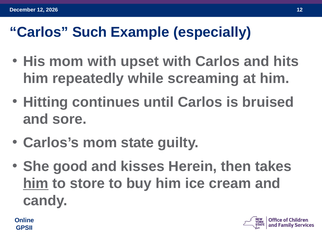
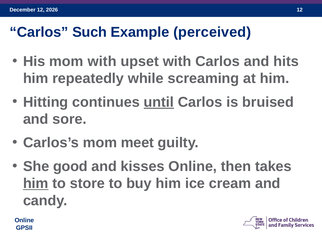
especially: especially -> perceived
until underline: none -> present
state: state -> meet
kisses Herein: Herein -> Online
